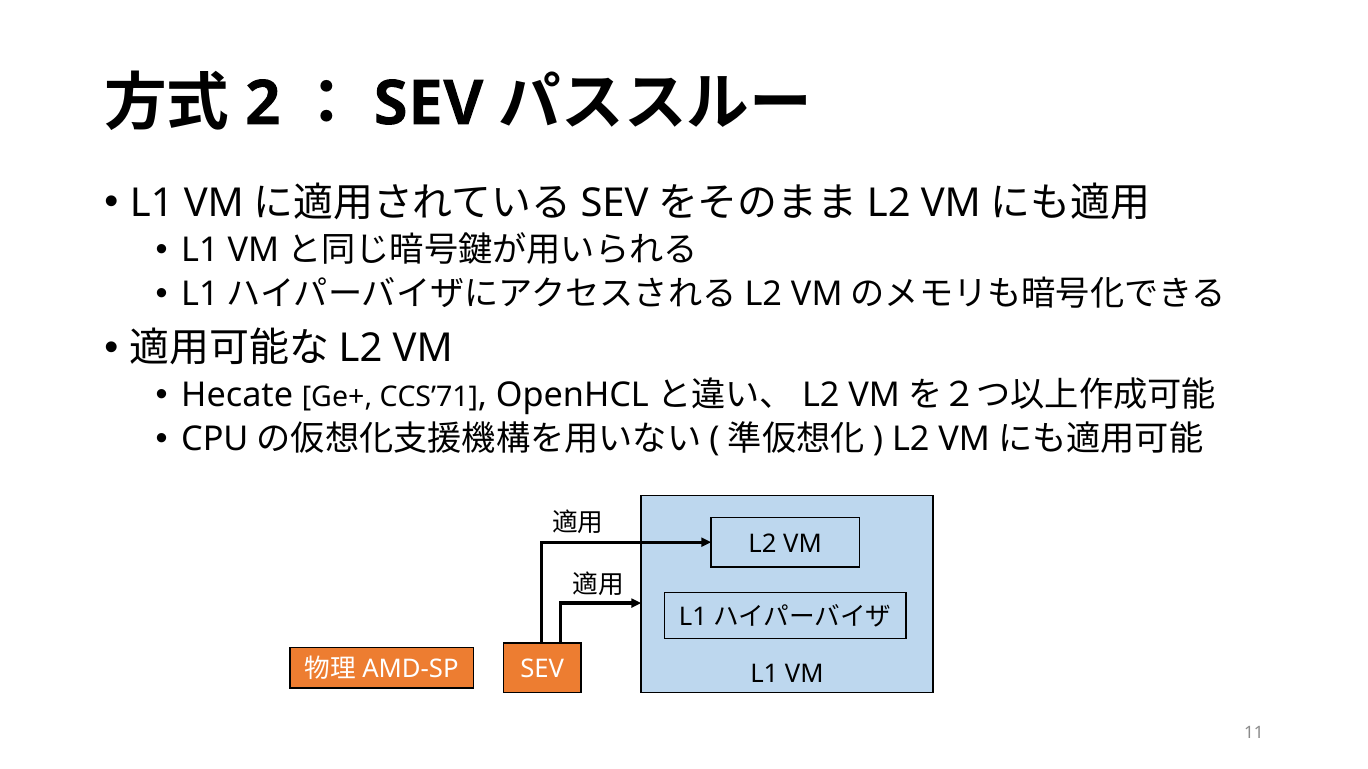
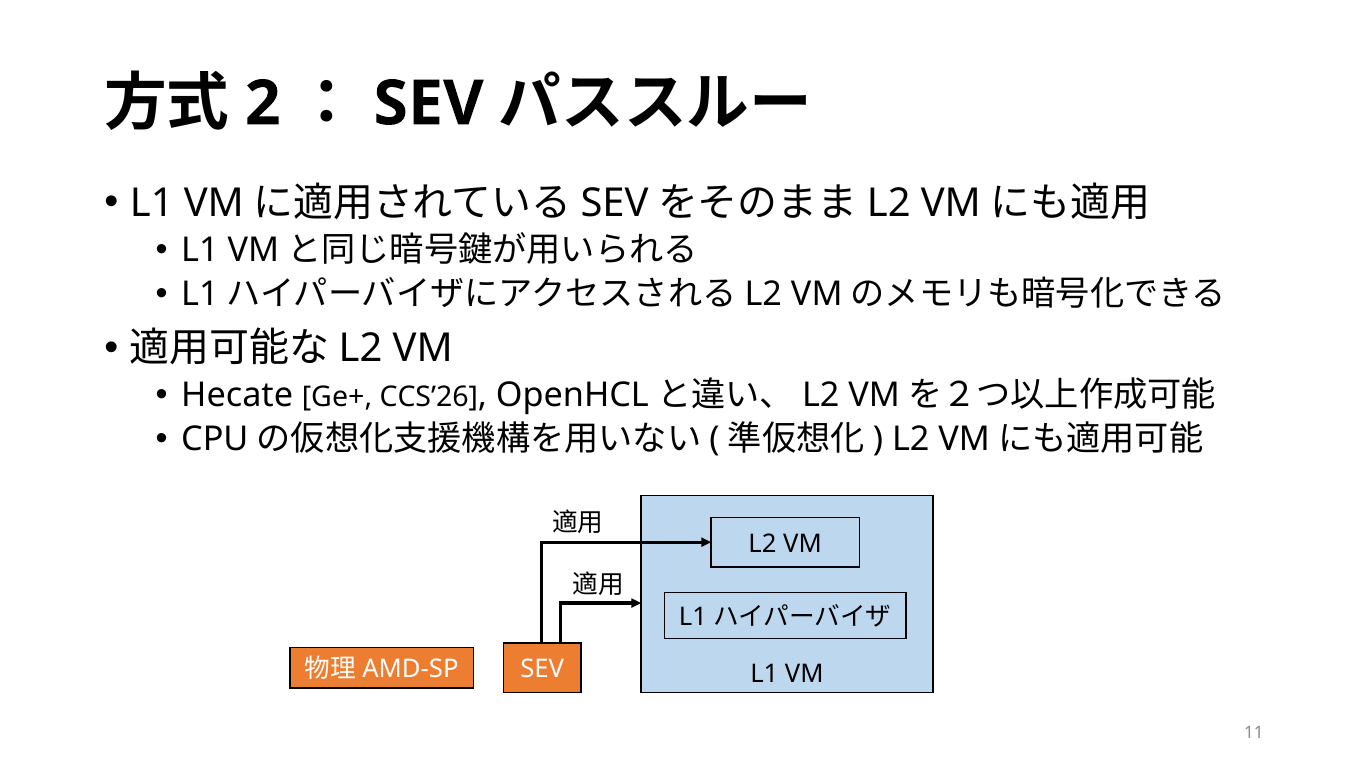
CCS’71: CCS’71 -> CCS’26
